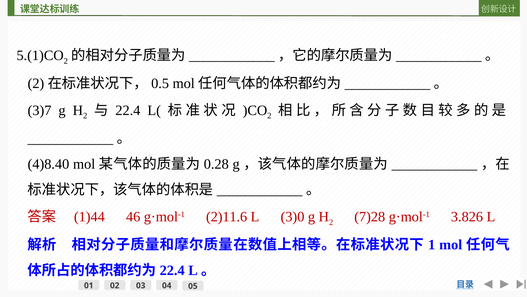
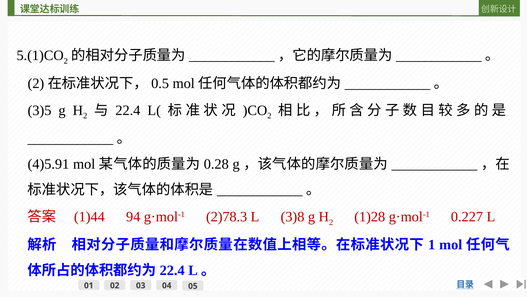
3)7: 3)7 -> 3)5
4)8.40: 4)8.40 -> 4)5.91
46: 46 -> 94
2)11.6: 2)11.6 -> 2)78.3
3)0: 3)0 -> 3)8
7)28: 7)28 -> 1)28
3.826: 3.826 -> 0.227
